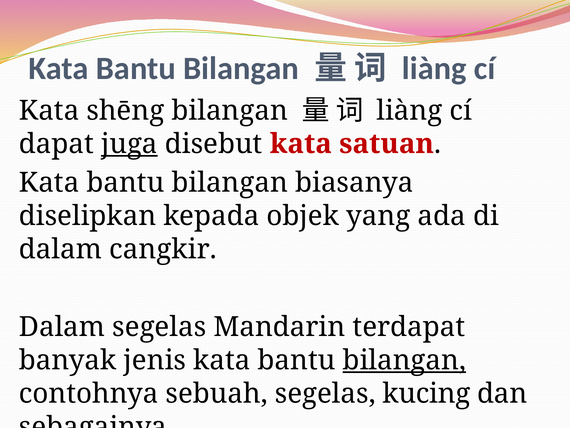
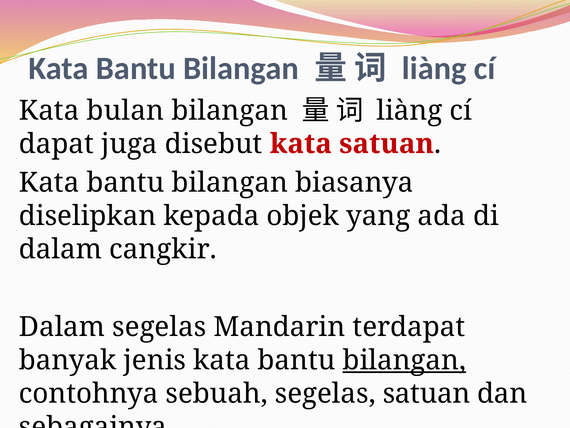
shēng: shēng -> bulan
juga underline: present -> none
segelas kucing: kucing -> satuan
